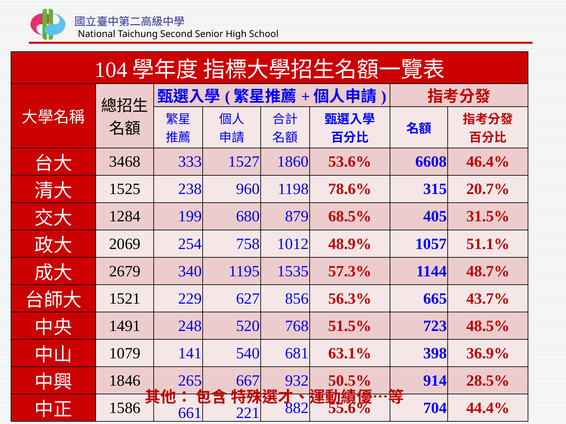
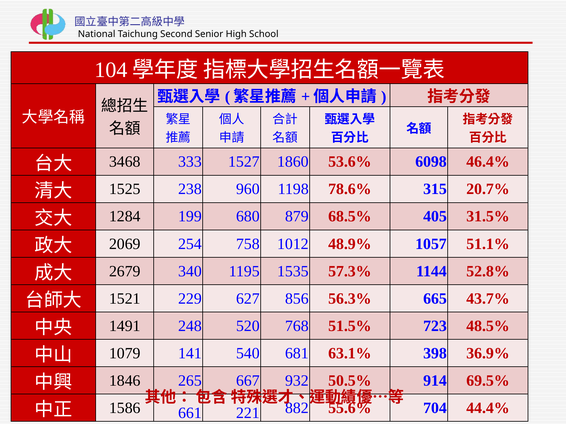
6608: 6608 -> 6098
48.7%: 48.7% -> 52.8%
28.5%: 28.5% -> 69.5%
